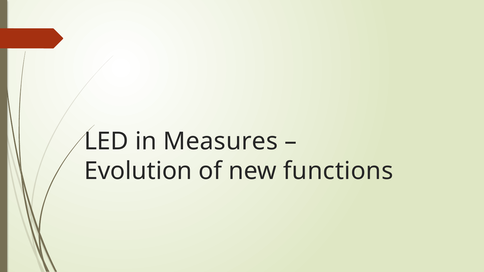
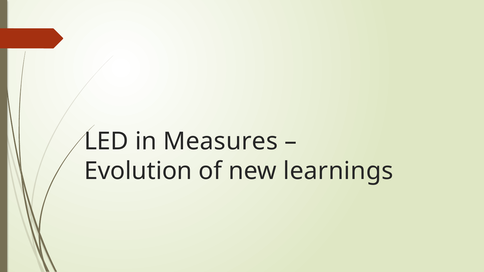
functions: functions -> learnings
